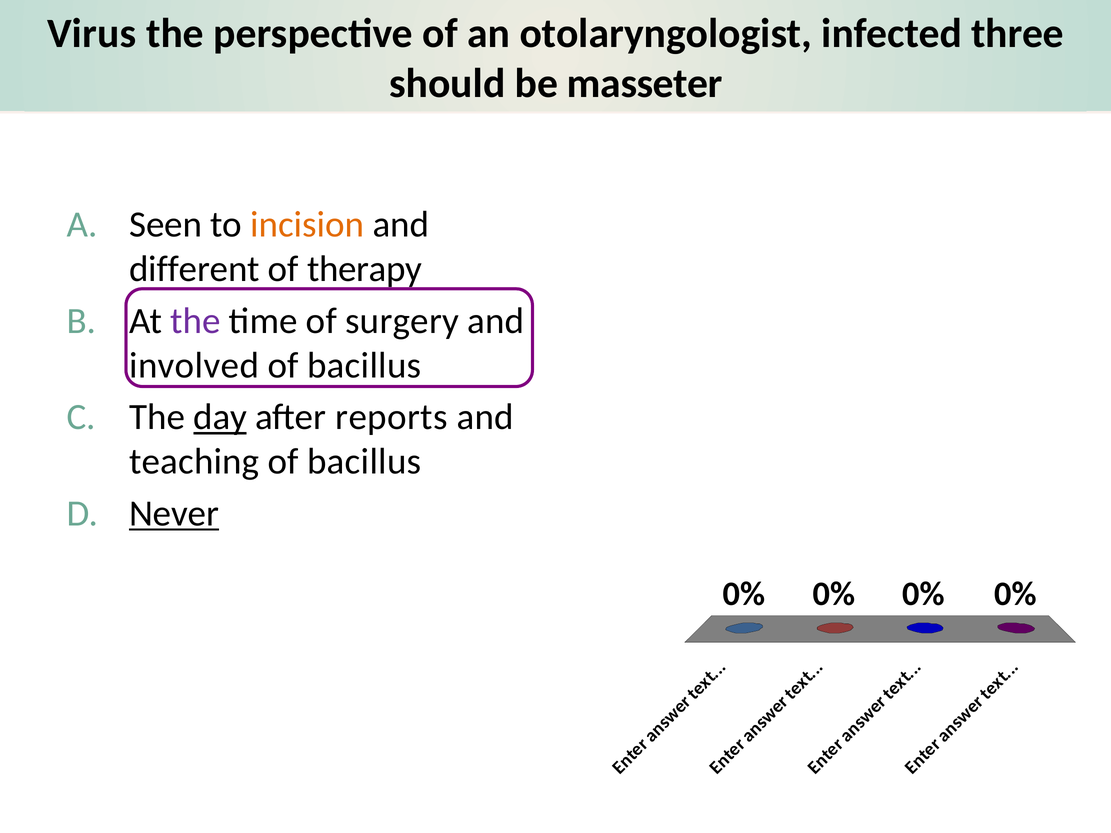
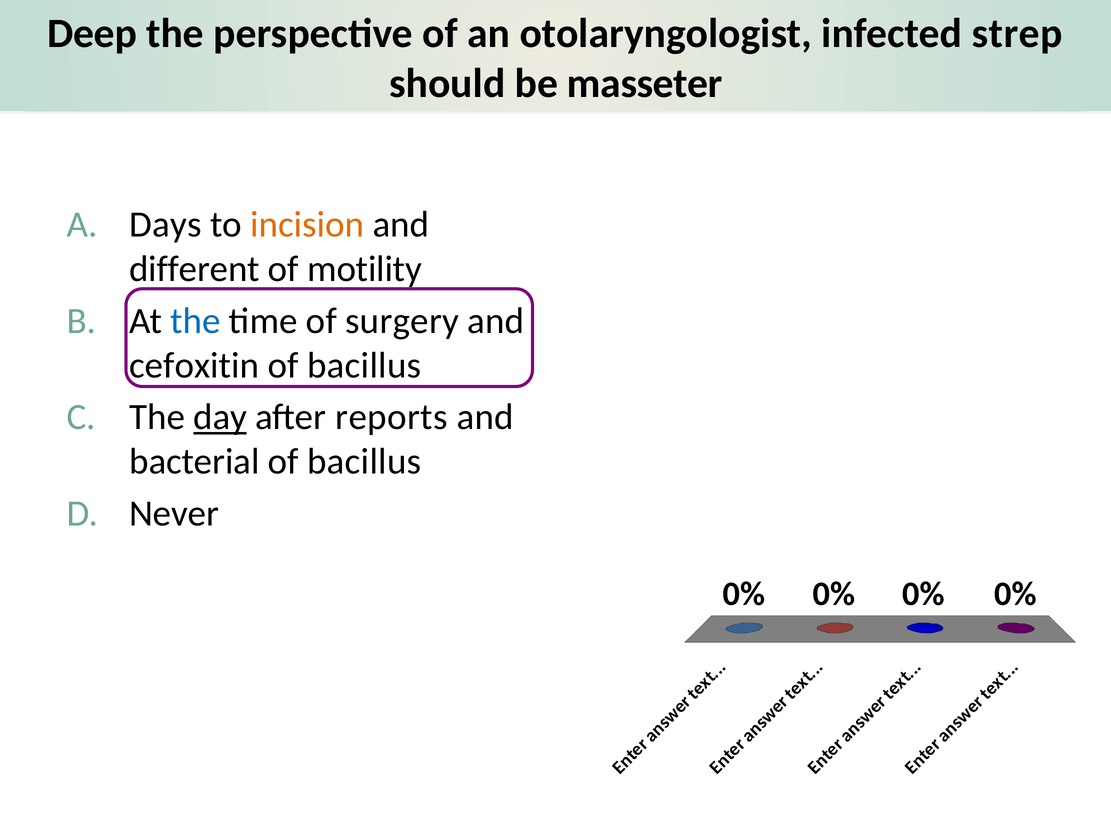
Virus: Virus -> Deep
three: three -> strep
Seen: Seen -> Days
therapy: therapy -> motility
the at (195, 321) colour: purple -> blue
involved: involved -> cefoxitin
teaching: teaching -> bacterial
Never underline: present -> none
